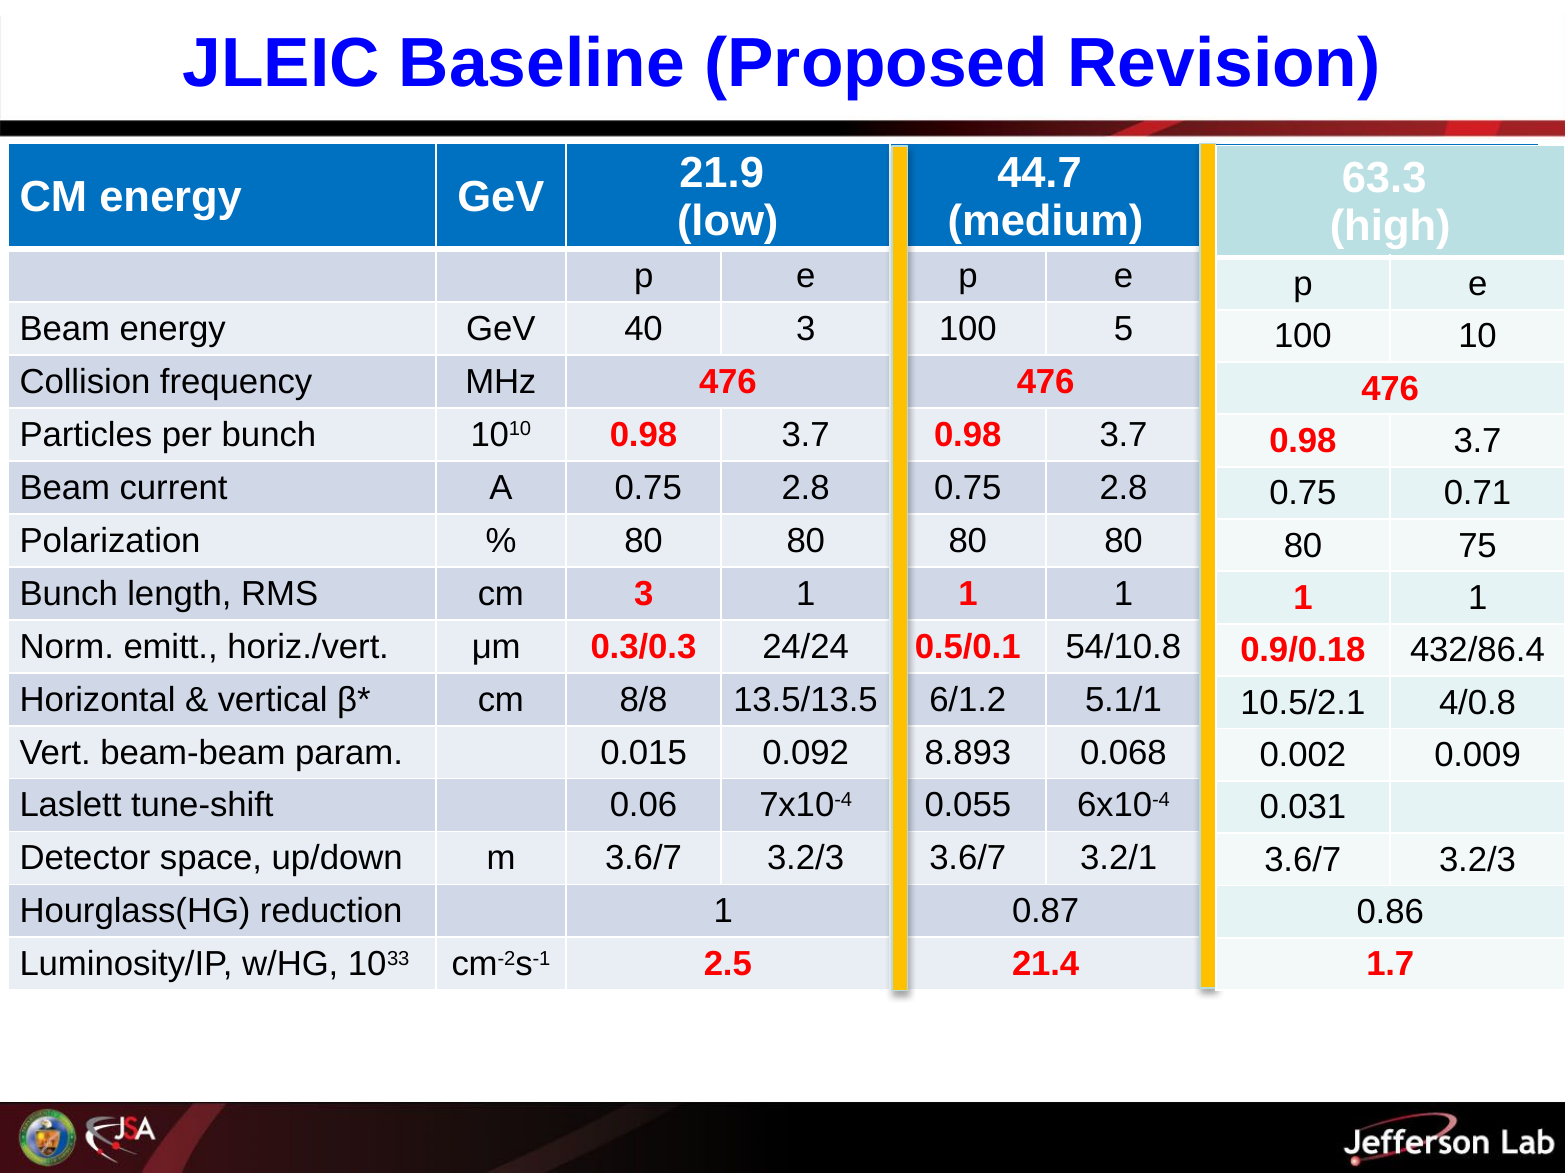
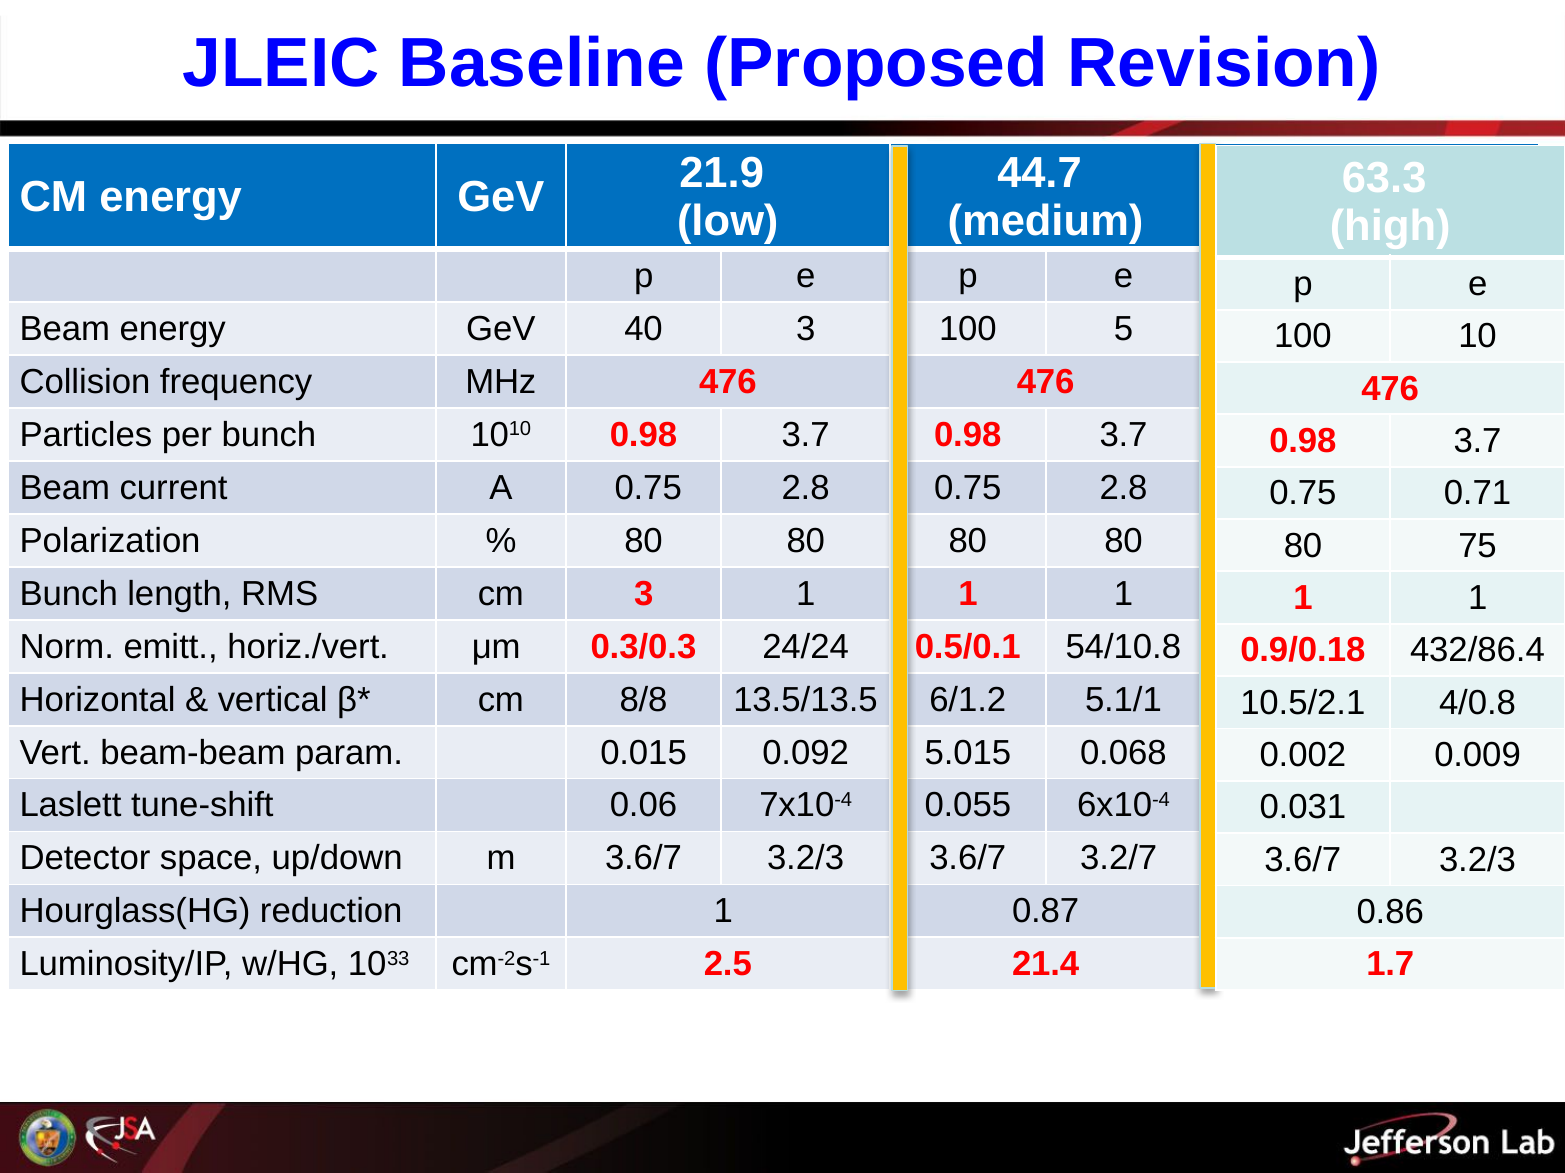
8.893: 8.893 -> 5.015
3.2/1: 3.2/1 -> 3.2/7
